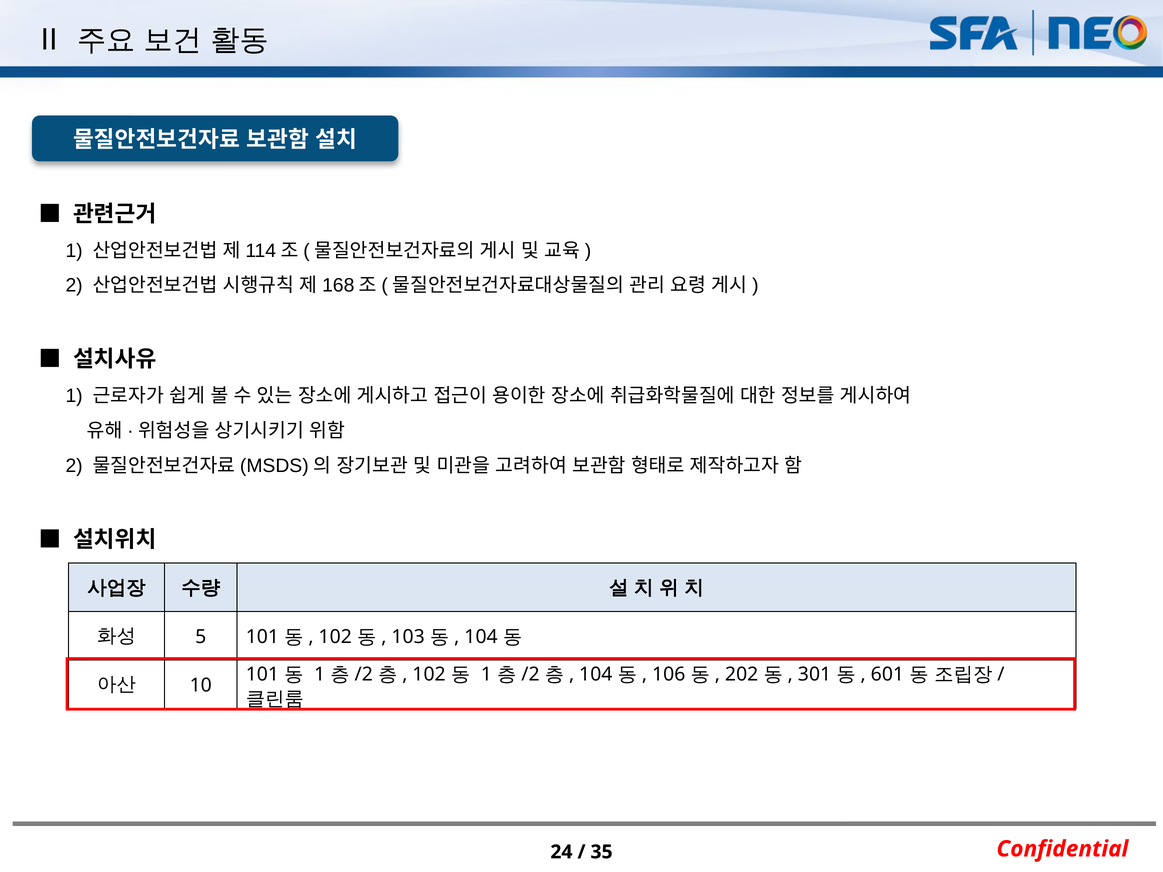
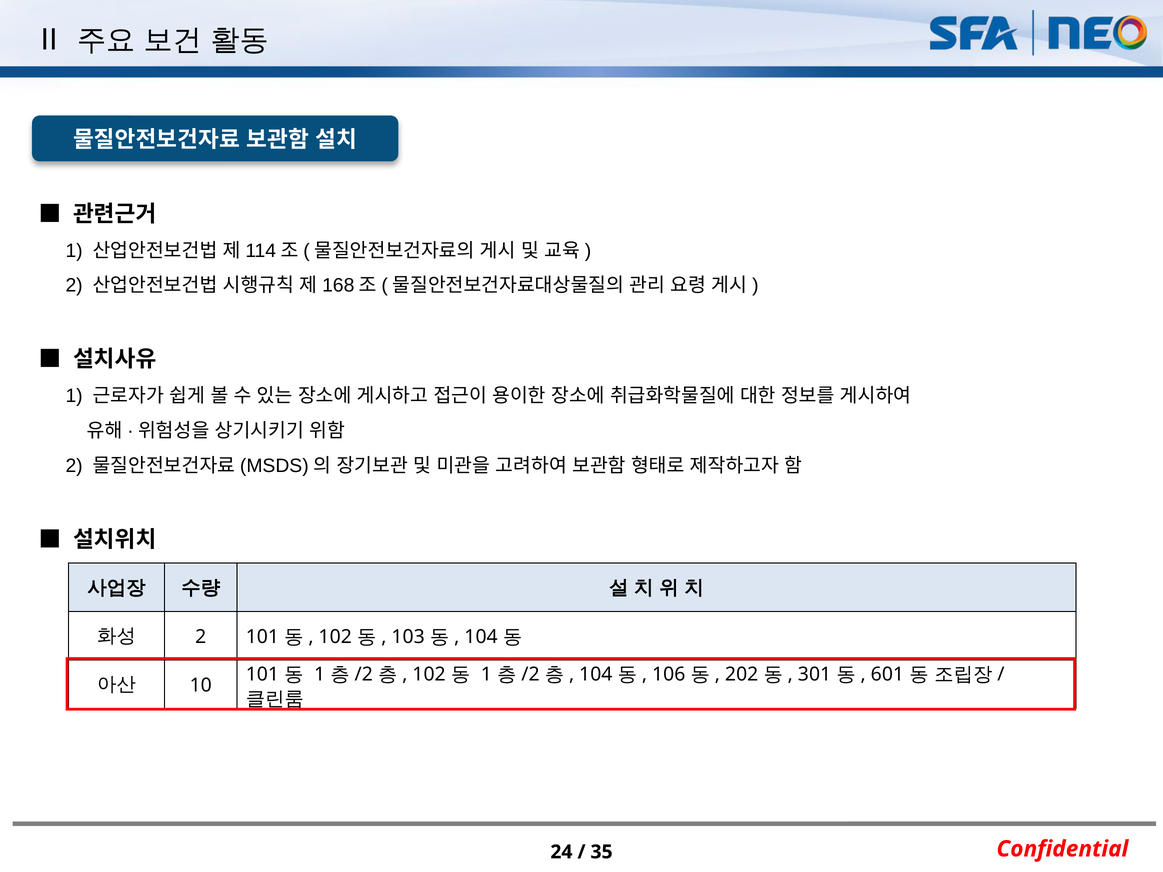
5 at (201, 637): 5 -> 2
